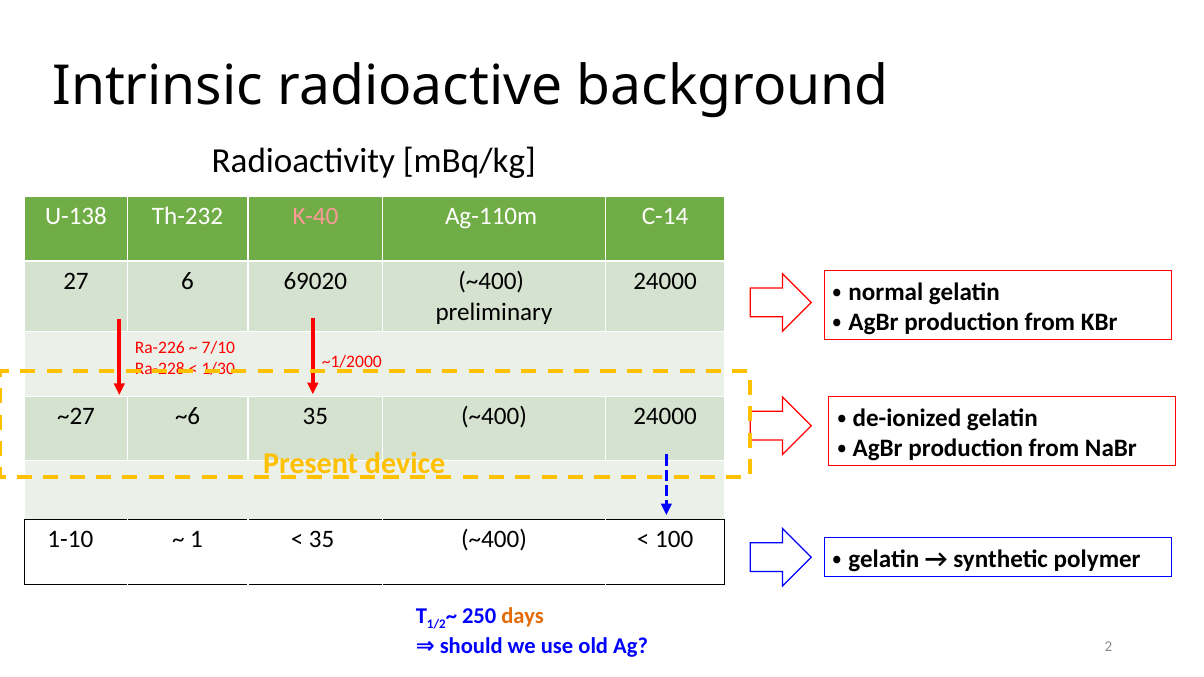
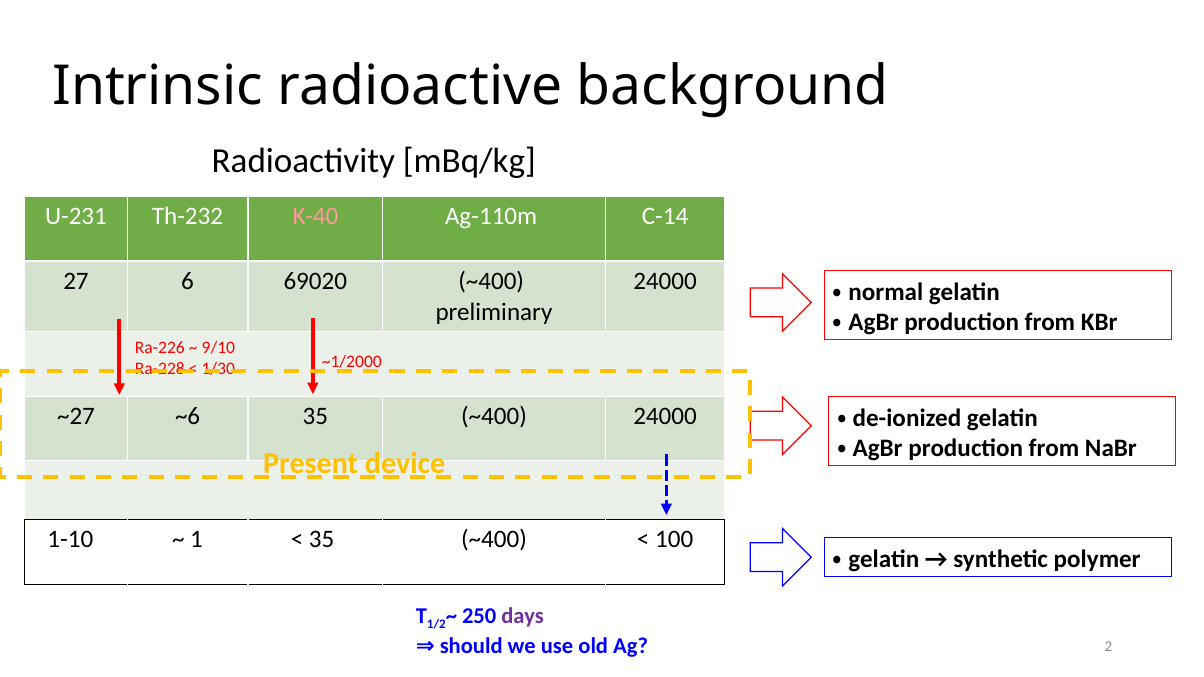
U-138: U-138 -> U-231
7/10: 7/10 -> 9/10
days colour: orange -> purple
